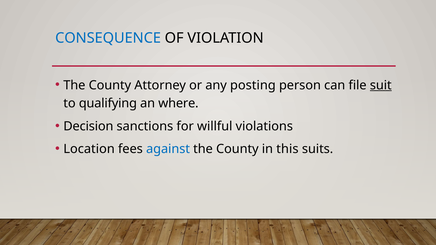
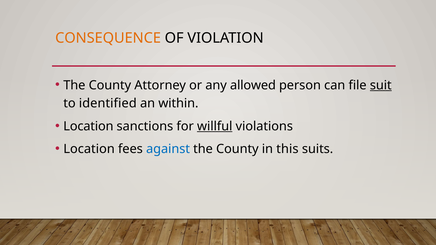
CONSEQUENCE colour: blue -> orange
posting: posting -> allowed
qualifying: qualifying -> identified
where: where -> within
Decision at (88, 126): Decision -> Location
willful underline: none -> present
